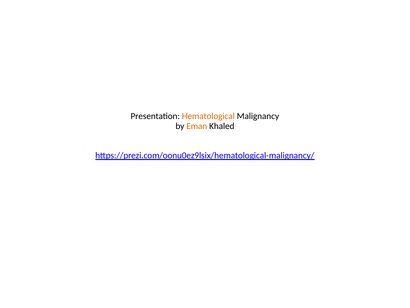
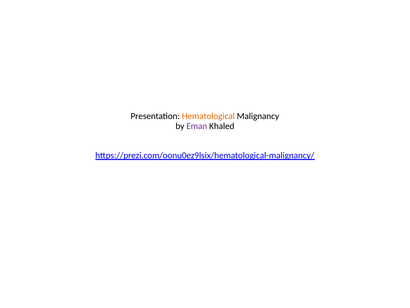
Eman colour: orange -> purple
